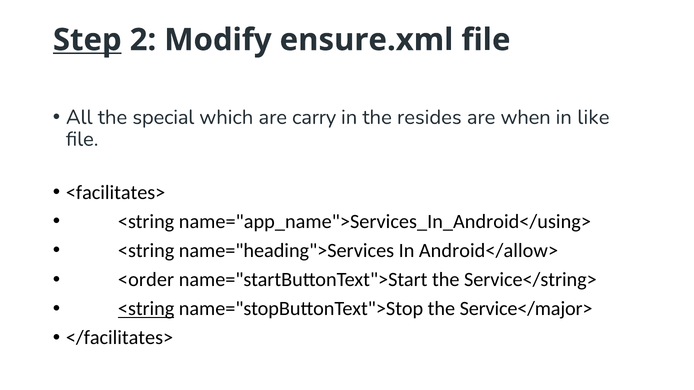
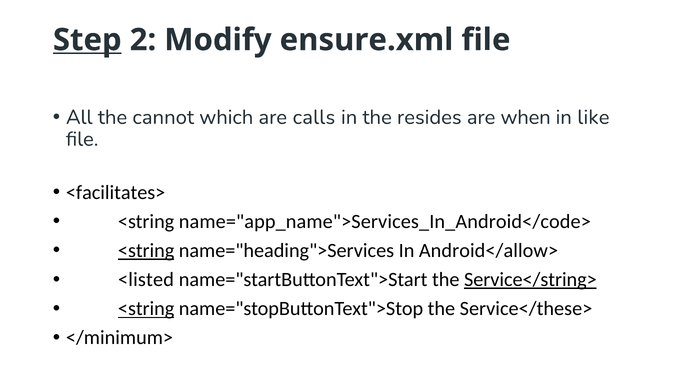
special: special -> cannot
carry: carry -> calls
name="app_name">Services_In_Android</using>: name="app_name">Services_In_Android</using> -> name="app_name">Services_In_Android</code>
<string at (146, 251) underline: none -> present
<order: <order -> <listed
Service</string> underline: none -> present
Service</major>: Service</major> -> Service</these>
</facilitates>: </facilitates> -> </minimum>
